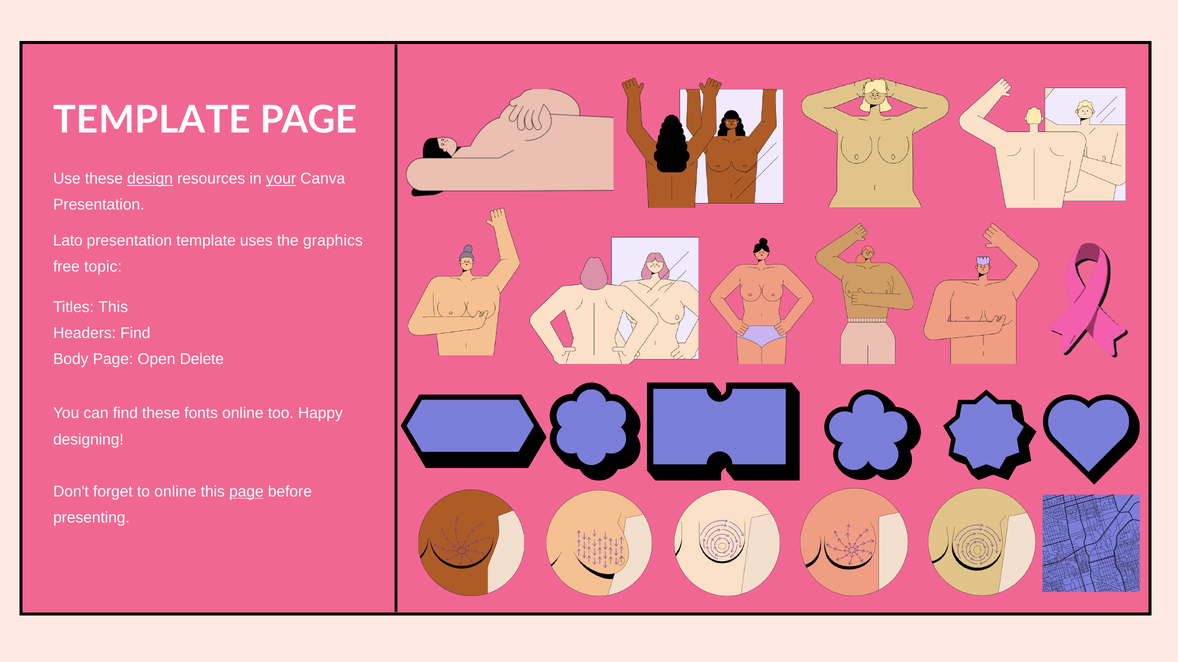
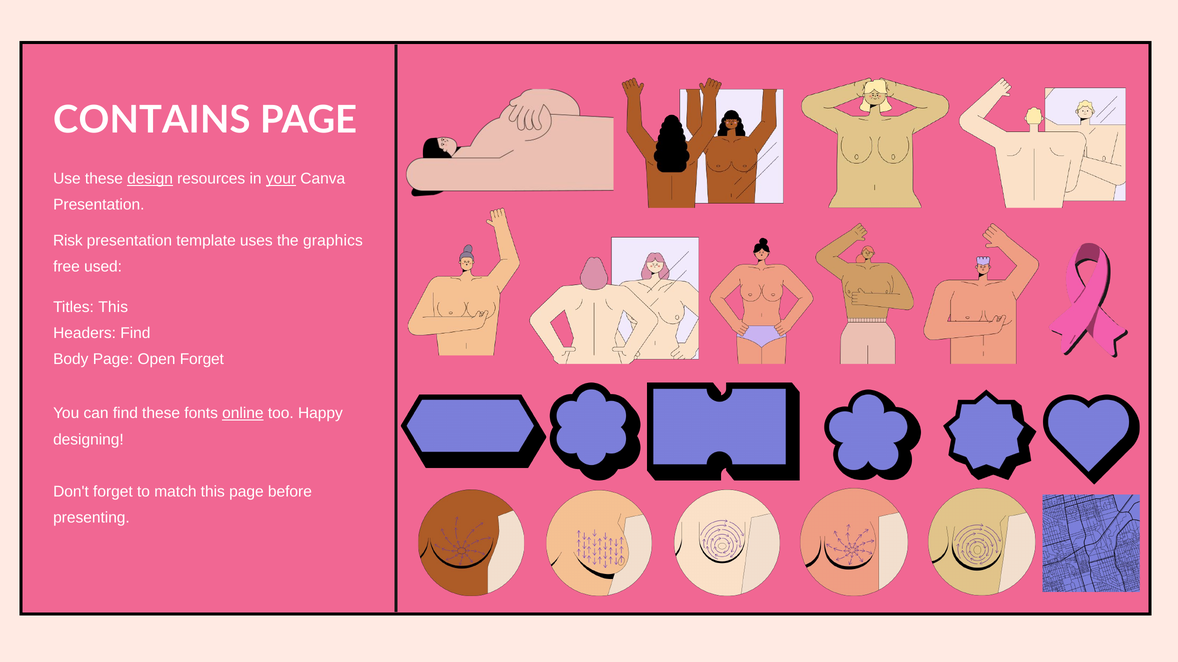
TEMPLATE at (152, 120): TEMPLATE -> CONTAINS
Lato: Lato -> Risk
topic: topic -> used
Open Delete: Delete -> Forget
online at (243, 414) underline: none -> present
to online: online -> match
page at (246, 492) underline: present -> none
